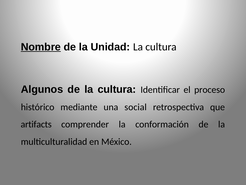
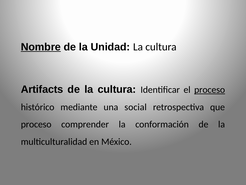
Algunos: Algunos -> Artifacts
proceso at (210, 90) underline: none -> present
artifacts at (36, 124): artifacts -> proceso
